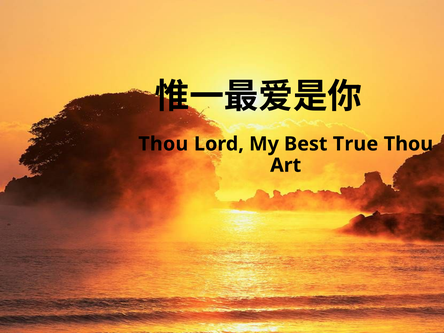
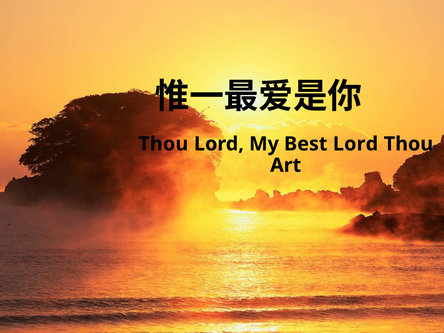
Best True: True -> Lord
